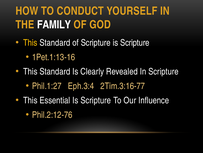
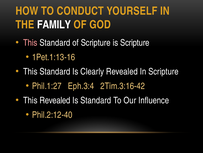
This at (30, 43) colour: yellow -> pink
2Tim.3:16-77: 2Tim.3:16-77 -> 2Tim.3:16-42
This Essential: Essential -> Revealed
Scripture at (96, 100): Scripture -> Standard
Phil.2:12-76: Phil.2:12-76 -> Phil.2:12-40
